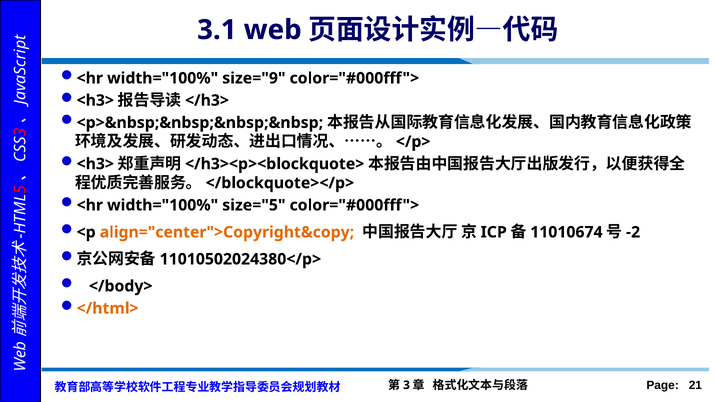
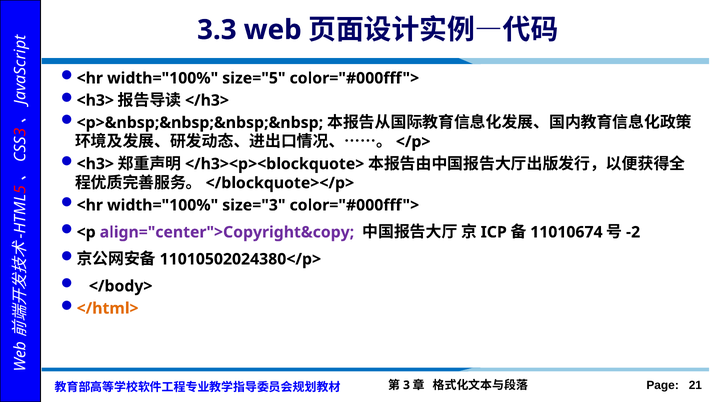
3.1: 3.1 -> 3.3
size="9: size="9 -> size="5
size="5: size="5 -> size="3
align="center">Copyright&copy colour: orange -> purple
